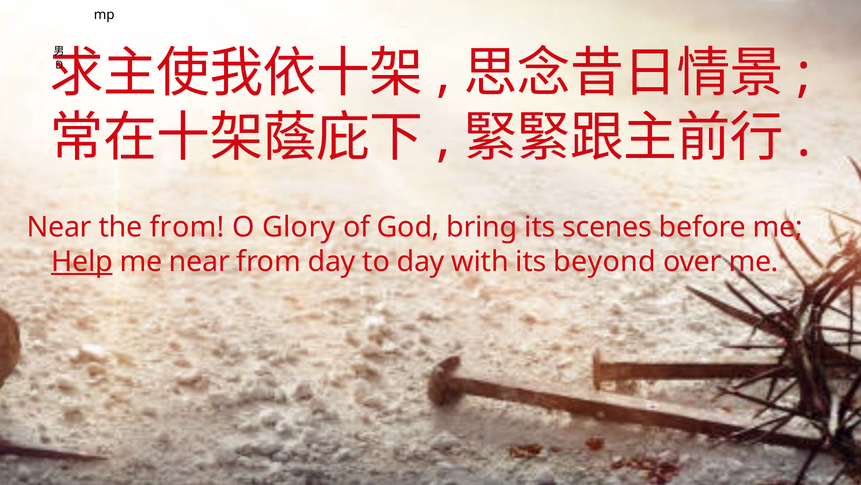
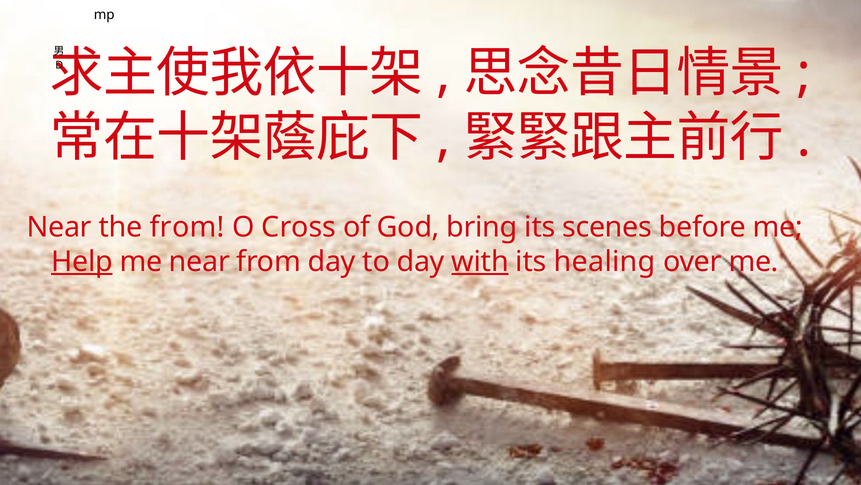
Glory: Glory -> Cross
with underline: none -> present
beyond: beyond -> healing
